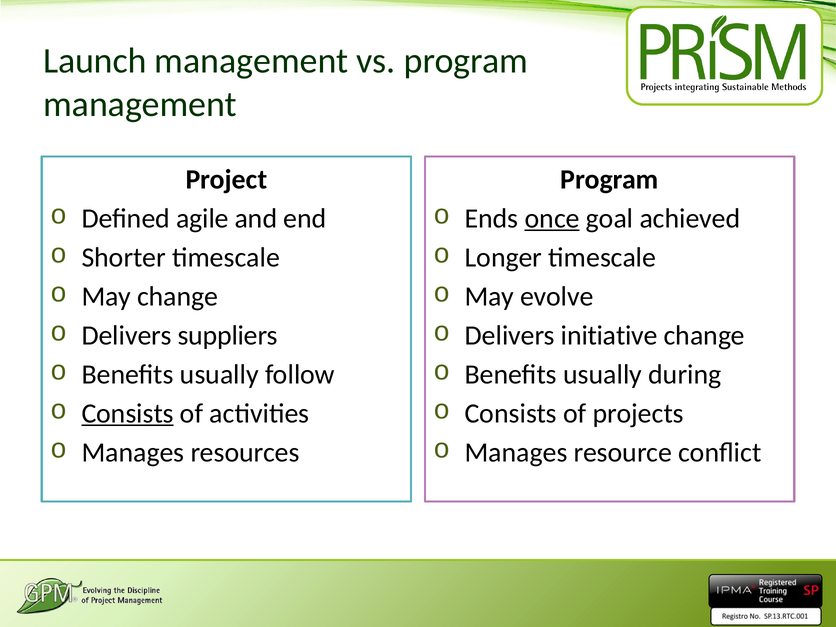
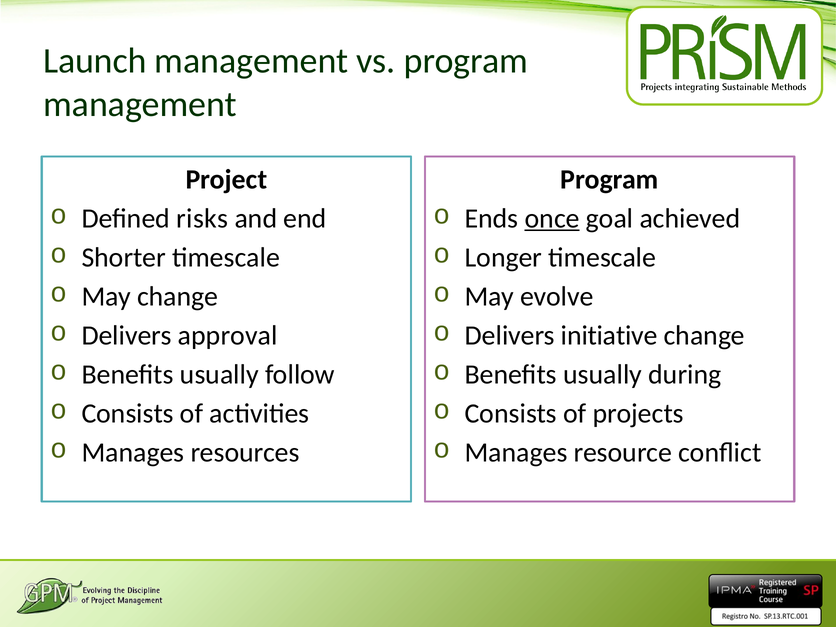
agile: agile -> risks
suppliers: suppliers -> approval
Consists at (128, 413) underline: present -> none
